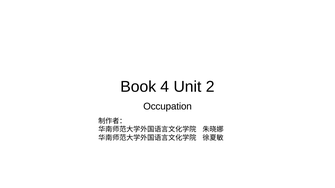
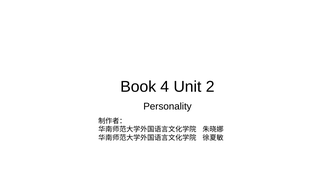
Occupation: Occupation -> Personality
